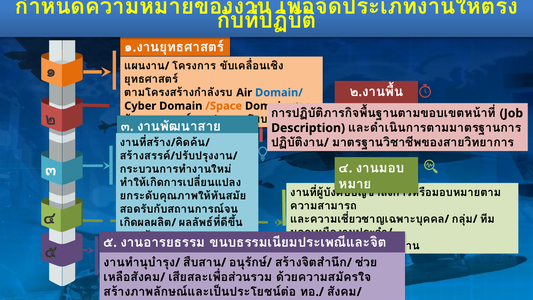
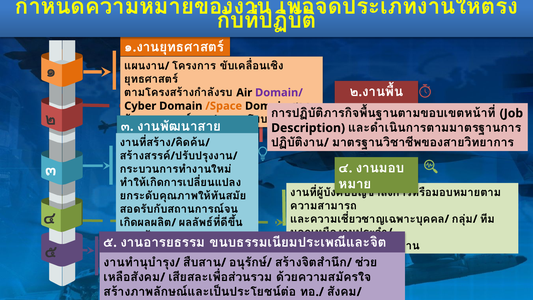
Domain/ colour: blue -> purple
